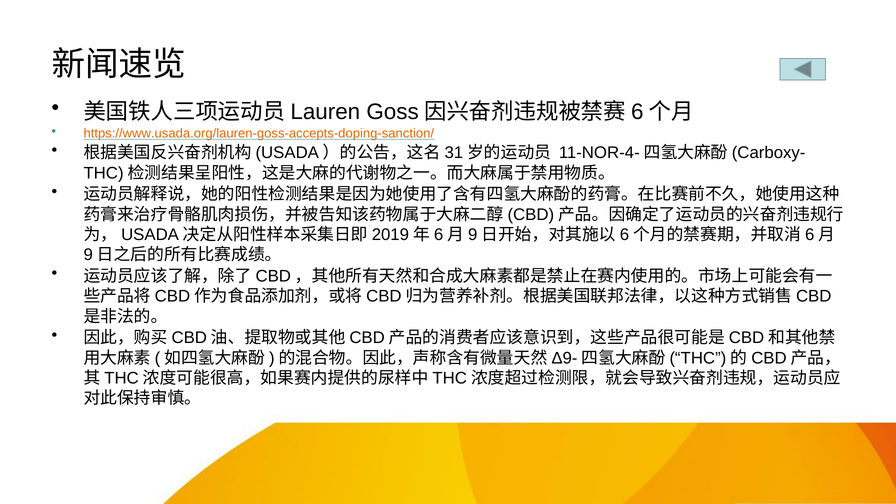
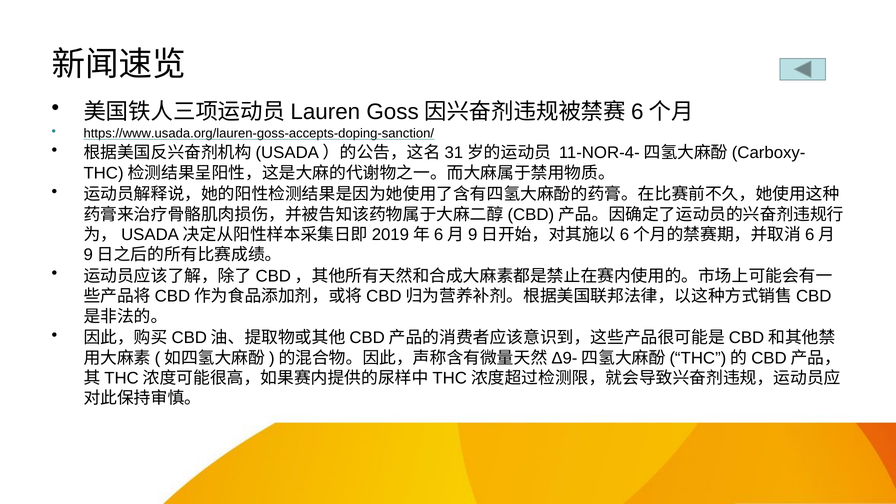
https://www.usada.org/lauren-goss-accepts-doping-sanction/ colour: orange -> black
